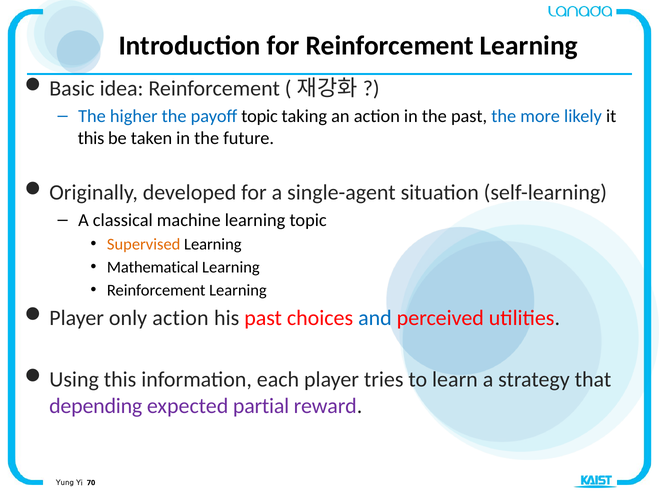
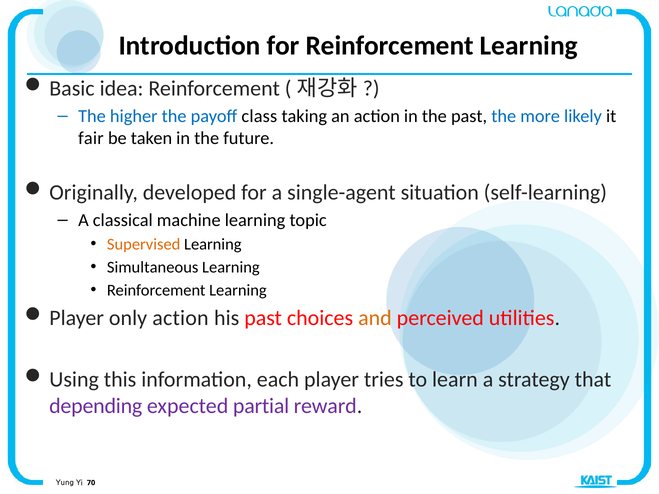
payoff topic: topic -> class
this at (91, 138): this -> fair
Mathematical: Mathematical -> Simultaneous
and colour: blue -> orange
